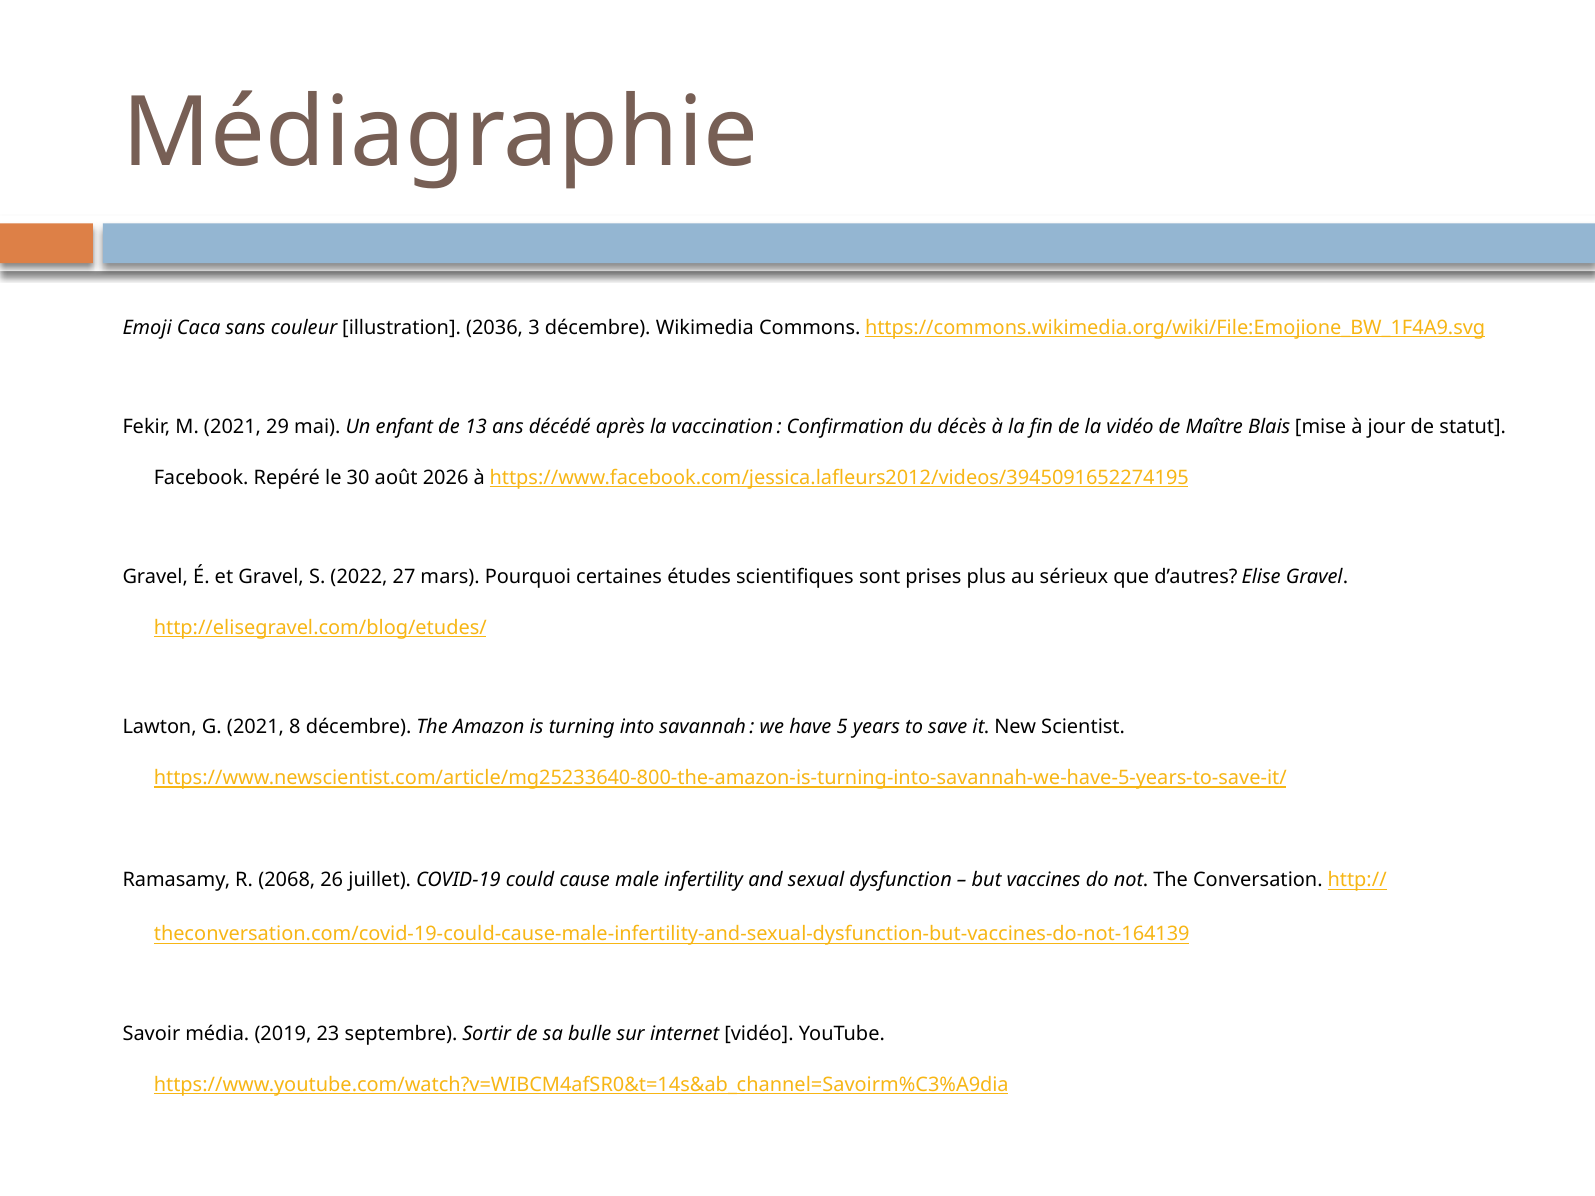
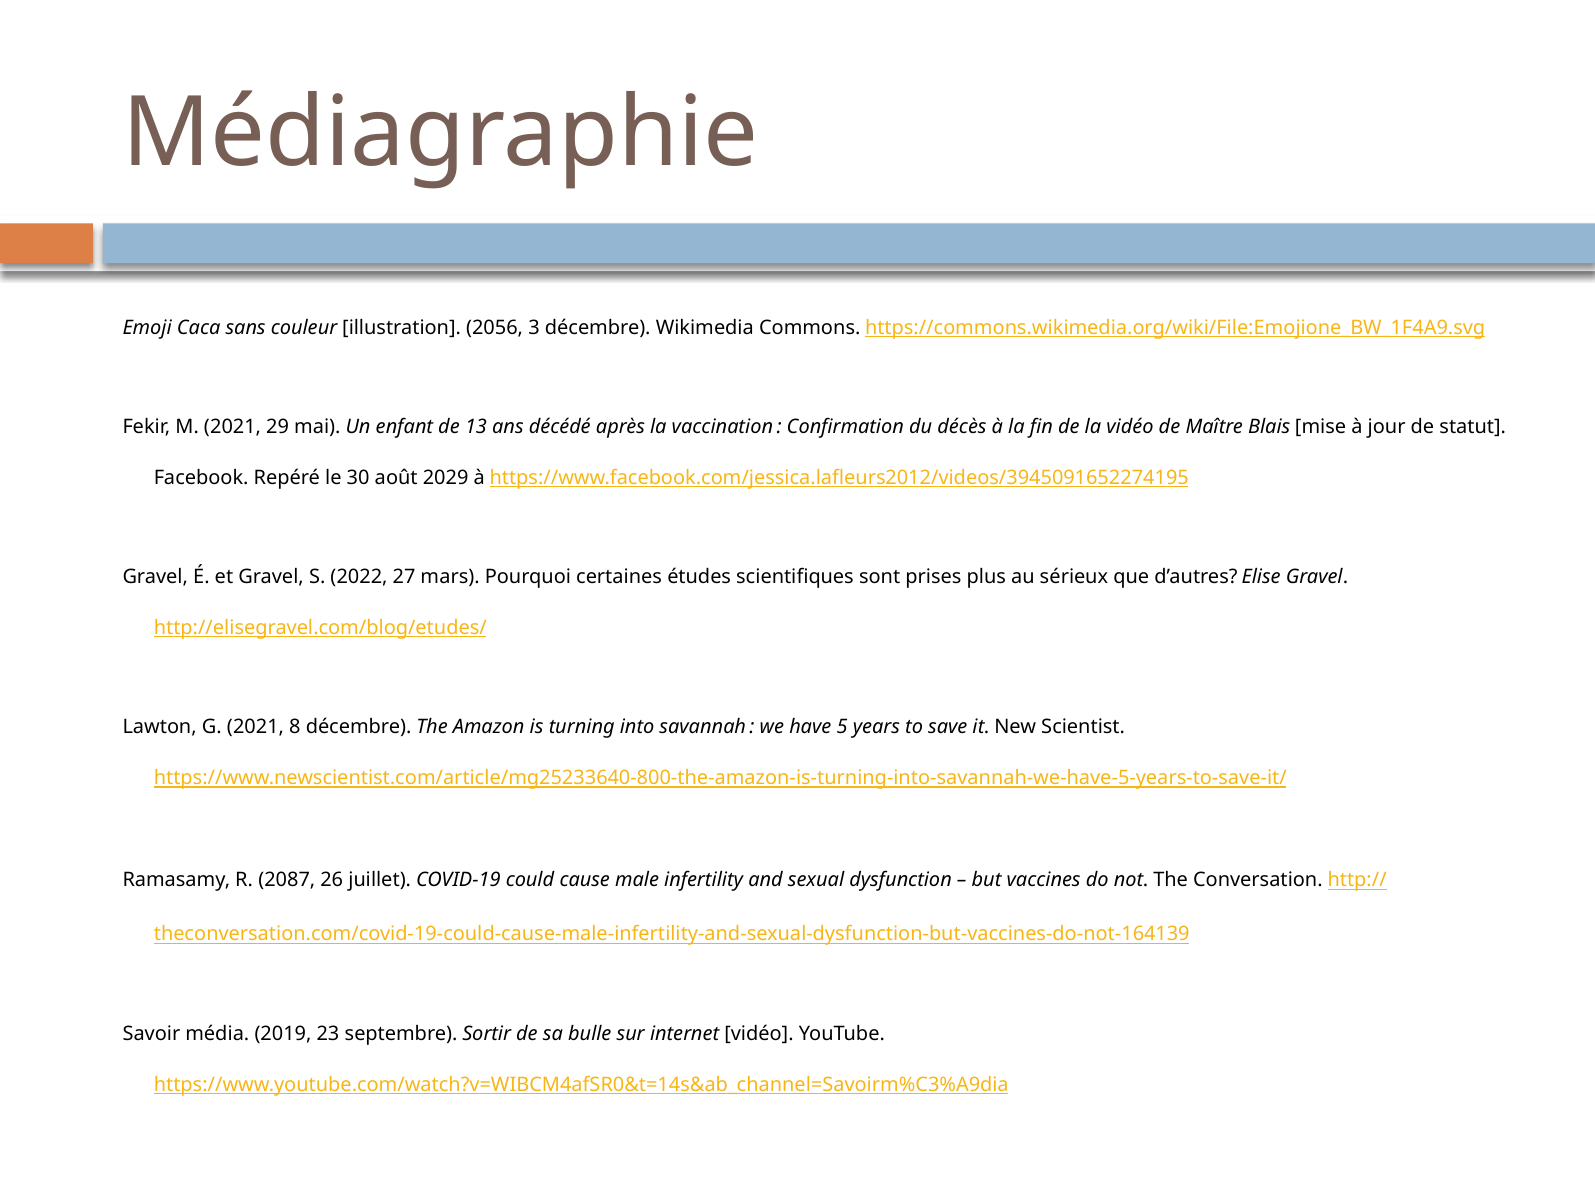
2036: 2036 -> 2056
2026: 2026 -> 2029
2068: 2068 -> 2087
